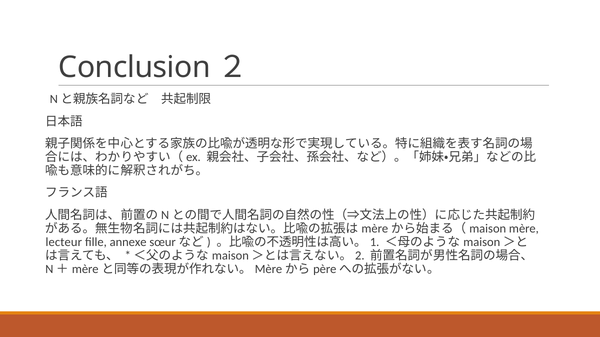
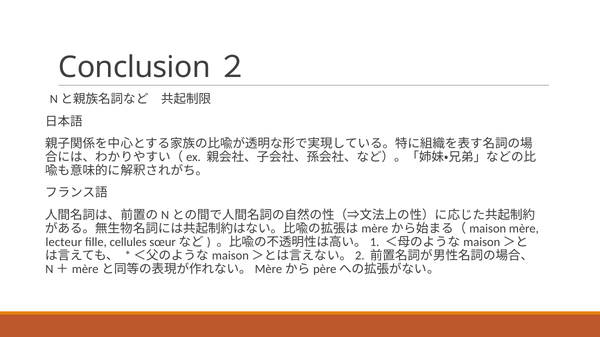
annexe: annexe -> cellules
